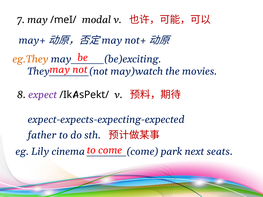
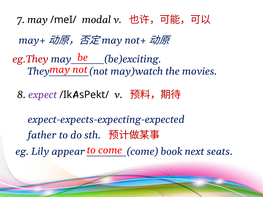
eg.They colour: orange -> red
cinema: cinema -> appear
park: park -> book
